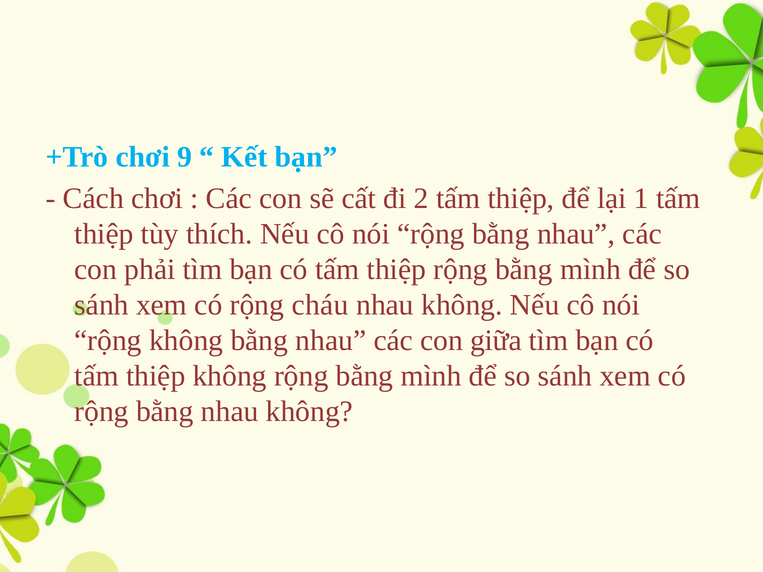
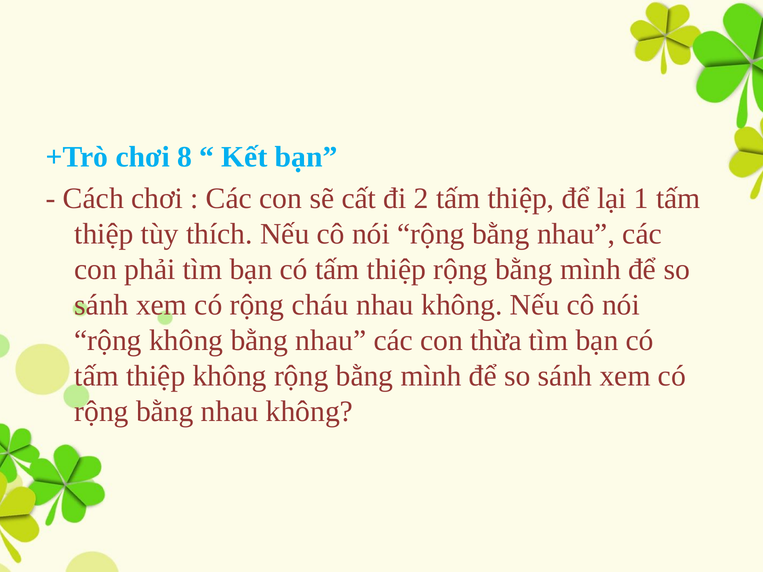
9: 9 -> 8
giữa: giữa -> thừa
